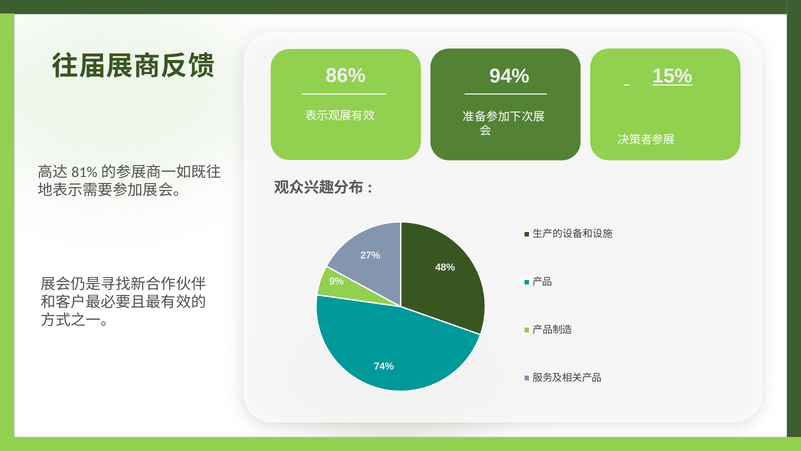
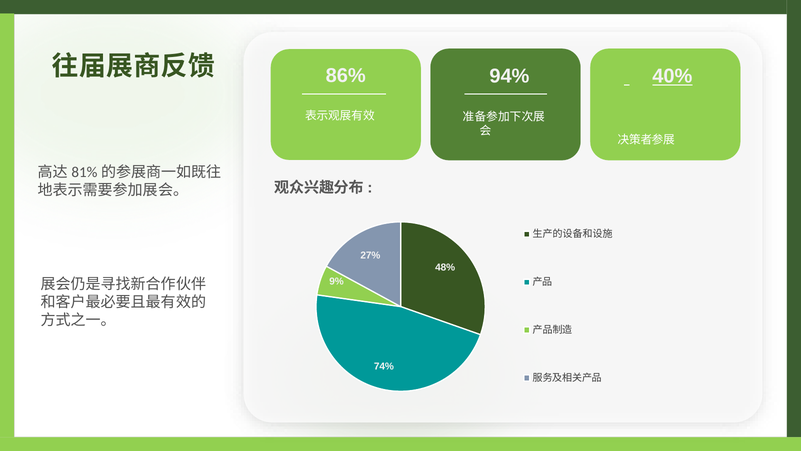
15%: 15% -> 40%
